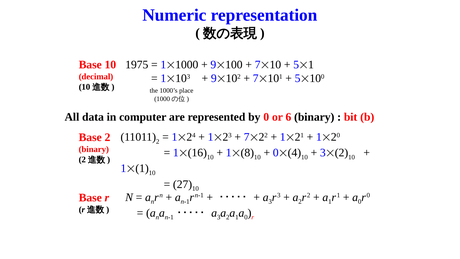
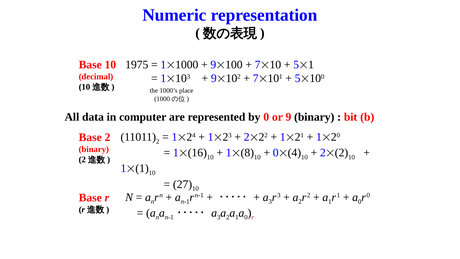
or 6: 6 -> 9
7 at (247, 137): 7 -> 2
3 at (323, 153): 3 -> 2
